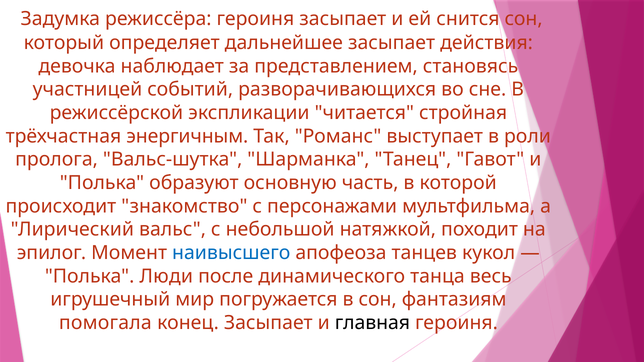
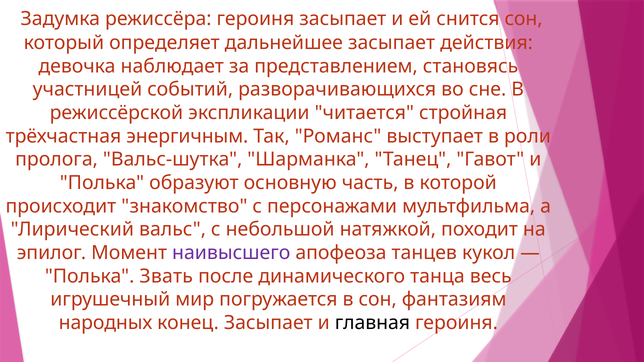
наивысшего colour: blue -> purple
Люди: Люди -> Звать
помогала: помогала -> народных
